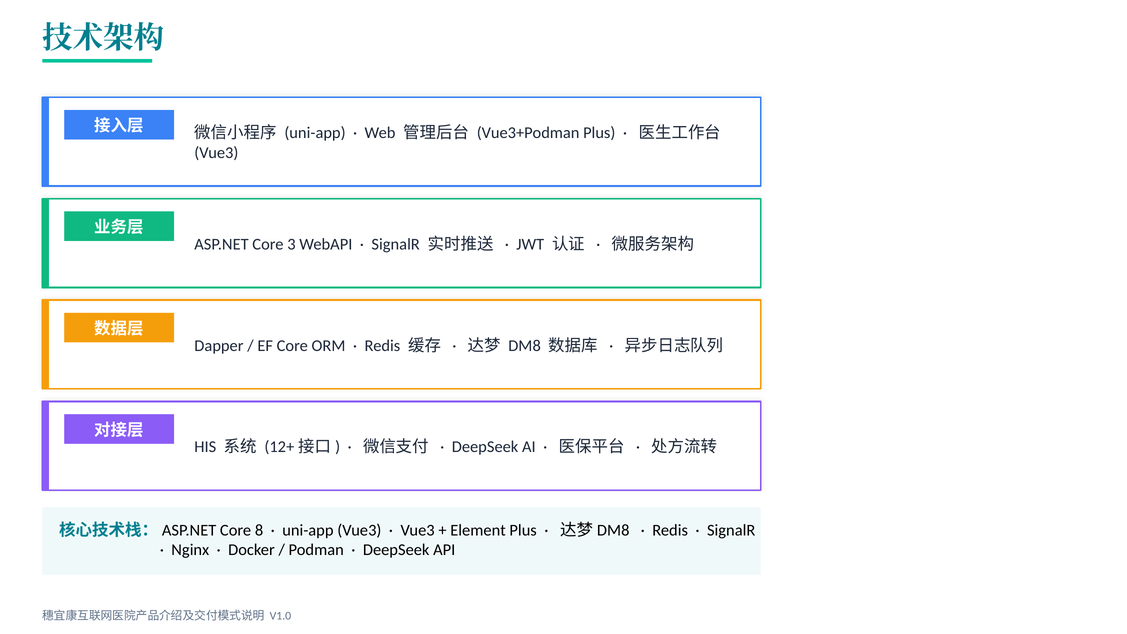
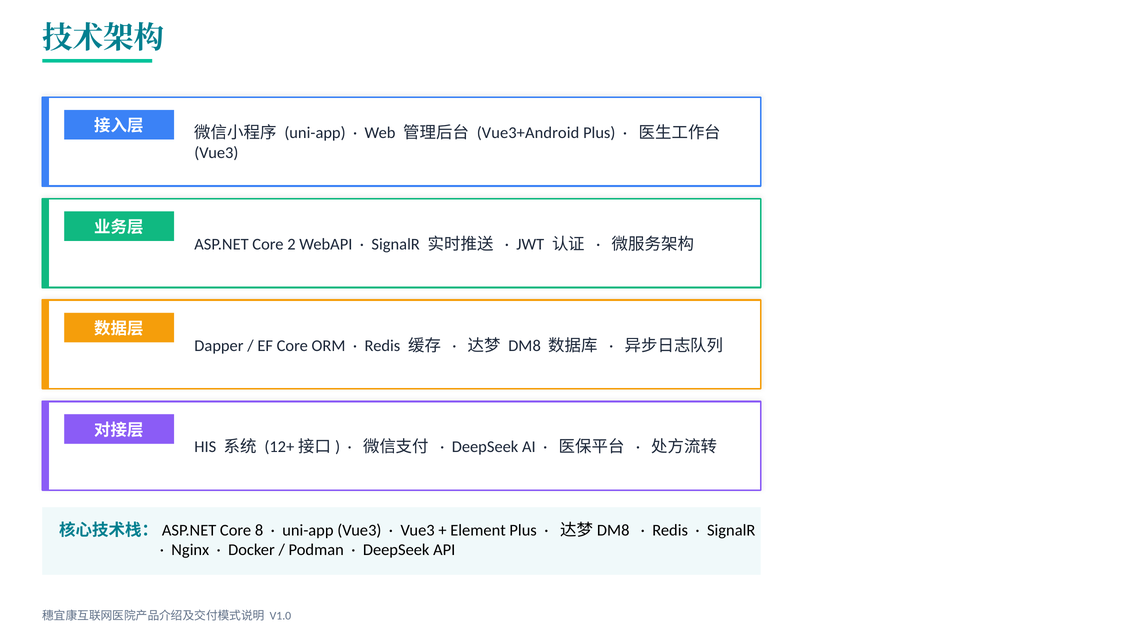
Vue3+Podman: Vue3+Podman -> Vue3+Android
3: 3 -> 2
